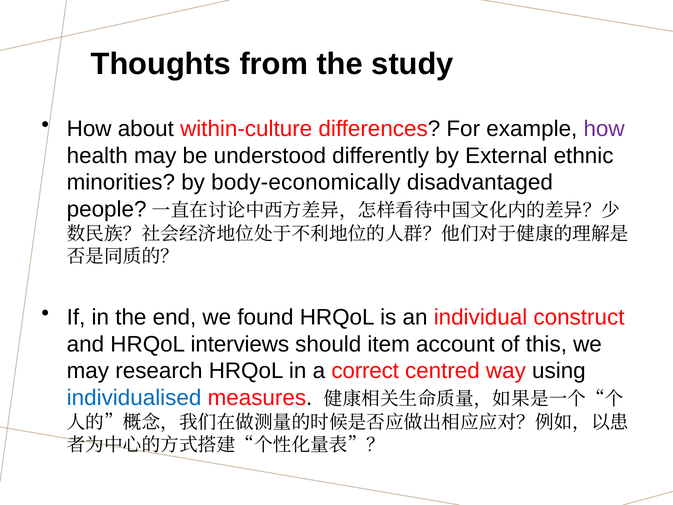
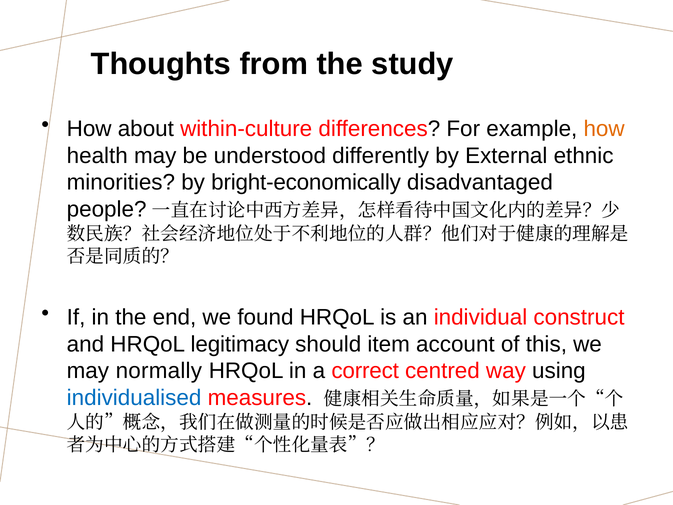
how at (604, 129) colour: purple -> orange
body-economically: body-economically -> bright-economically
interviews: interviews -> legitimacy
research: research -> normally
